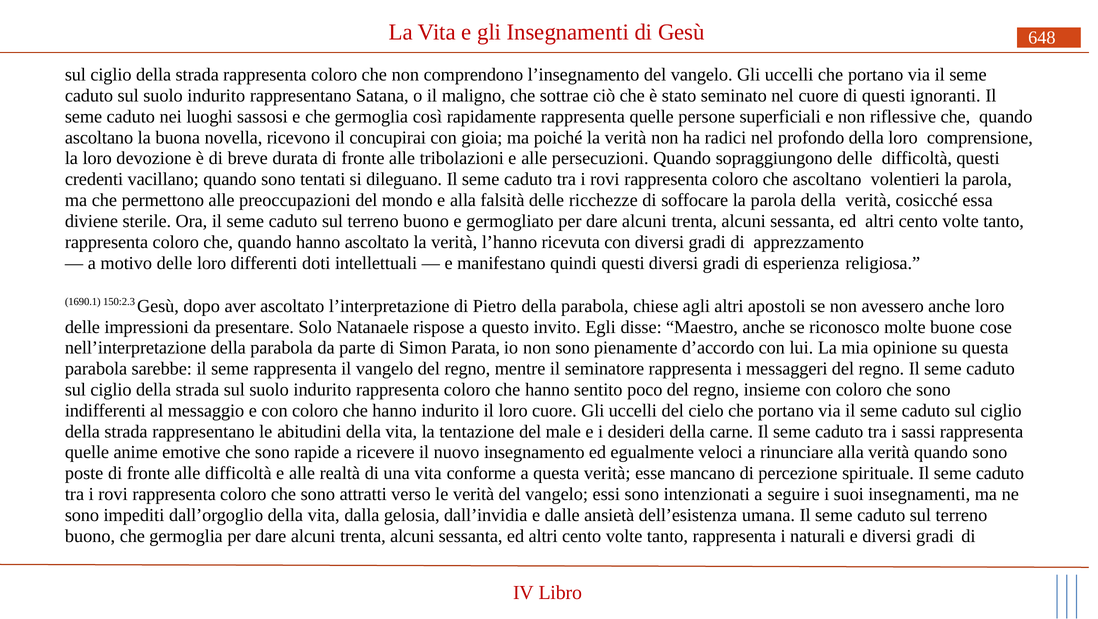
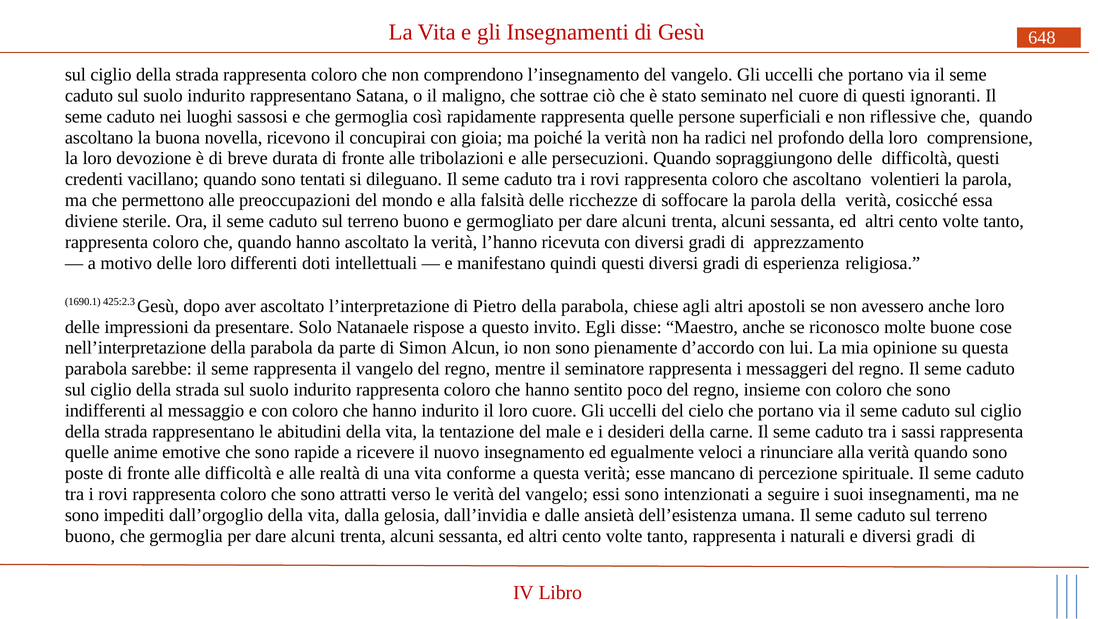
150:2.3: 150:2.3 -> 425:2.3
Parata: Parata -> Alcun
